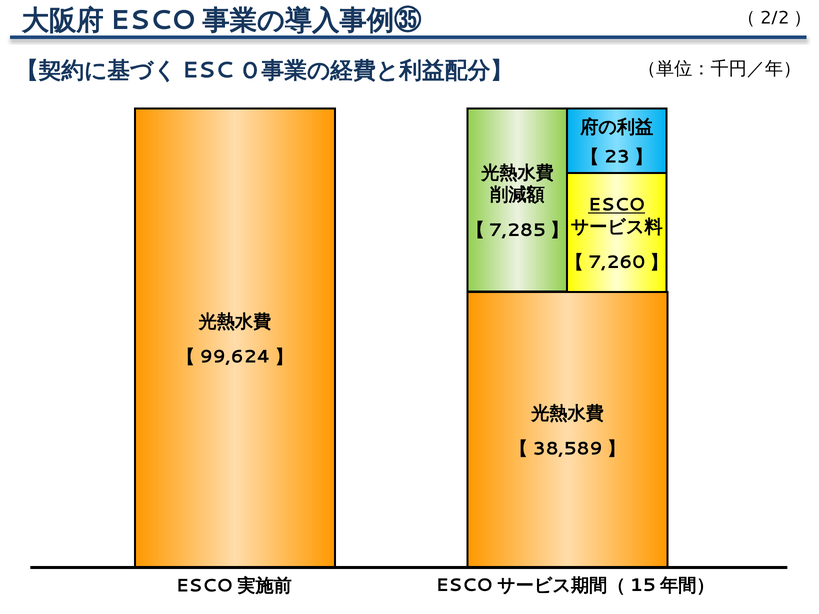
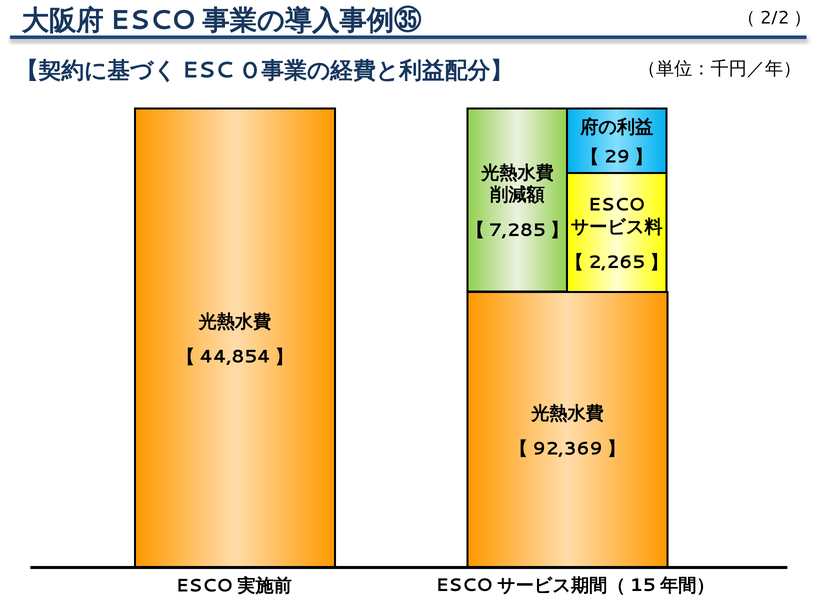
23: 23 -> 29
ESCO underline: present -> none
7,260: 7,260 -> 2,265
99,624: 99,624 -> 44,854
38,589: 38,589 -> 92,369
